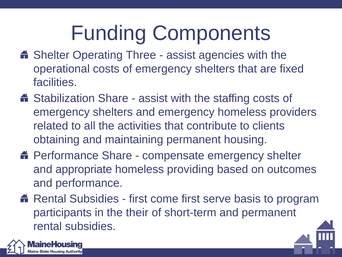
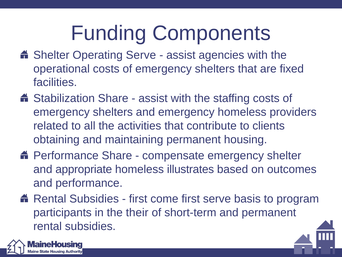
Operating Three: Three -> Serve
providing: providing -> illustrates
